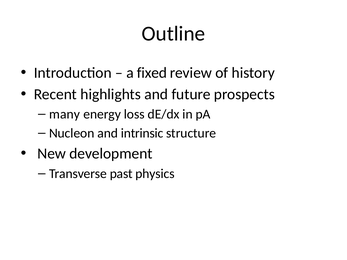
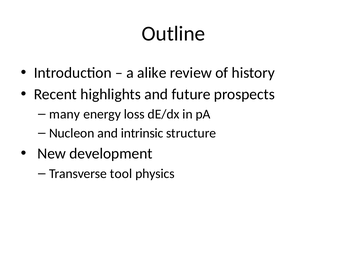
fixed: fixed -> alike
past: past -> tool
